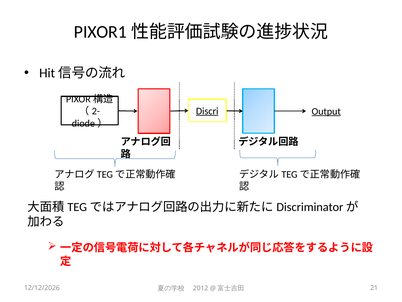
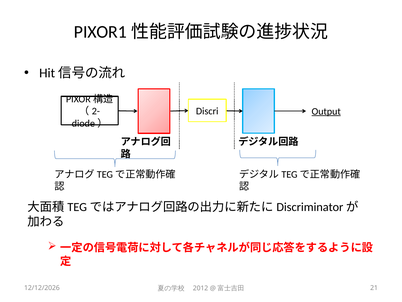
Discri underline: present -> none
